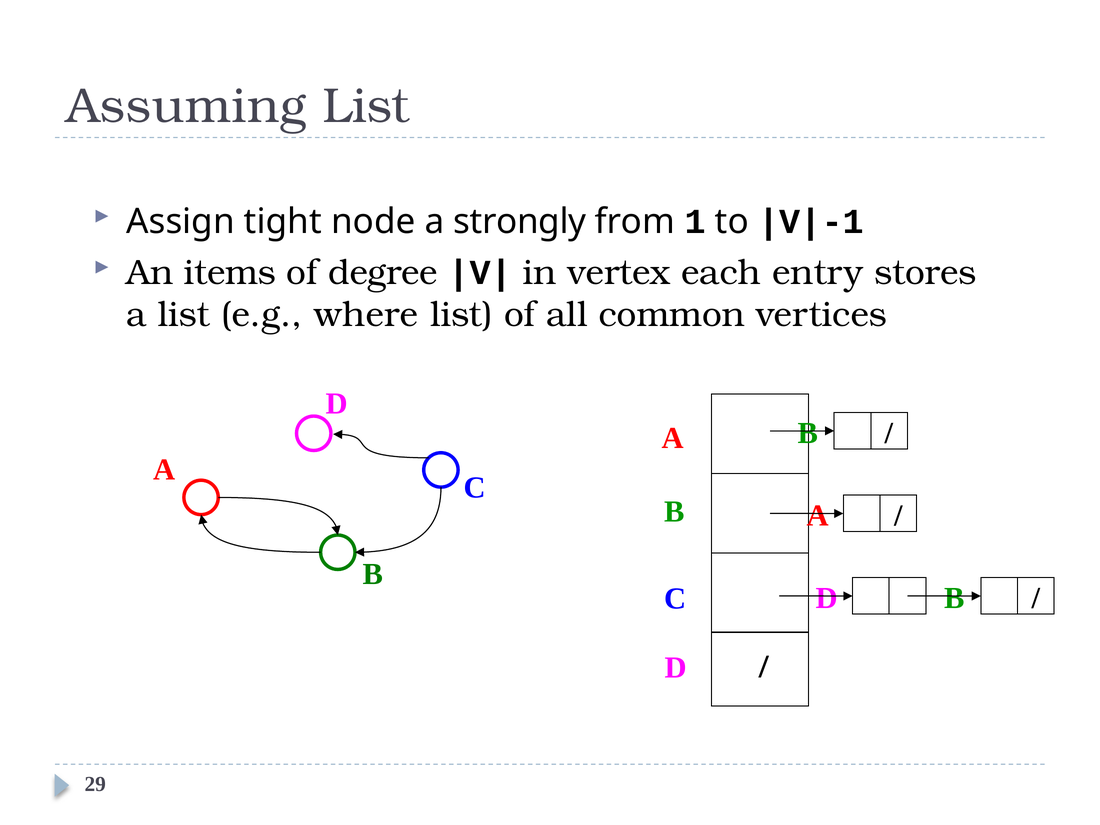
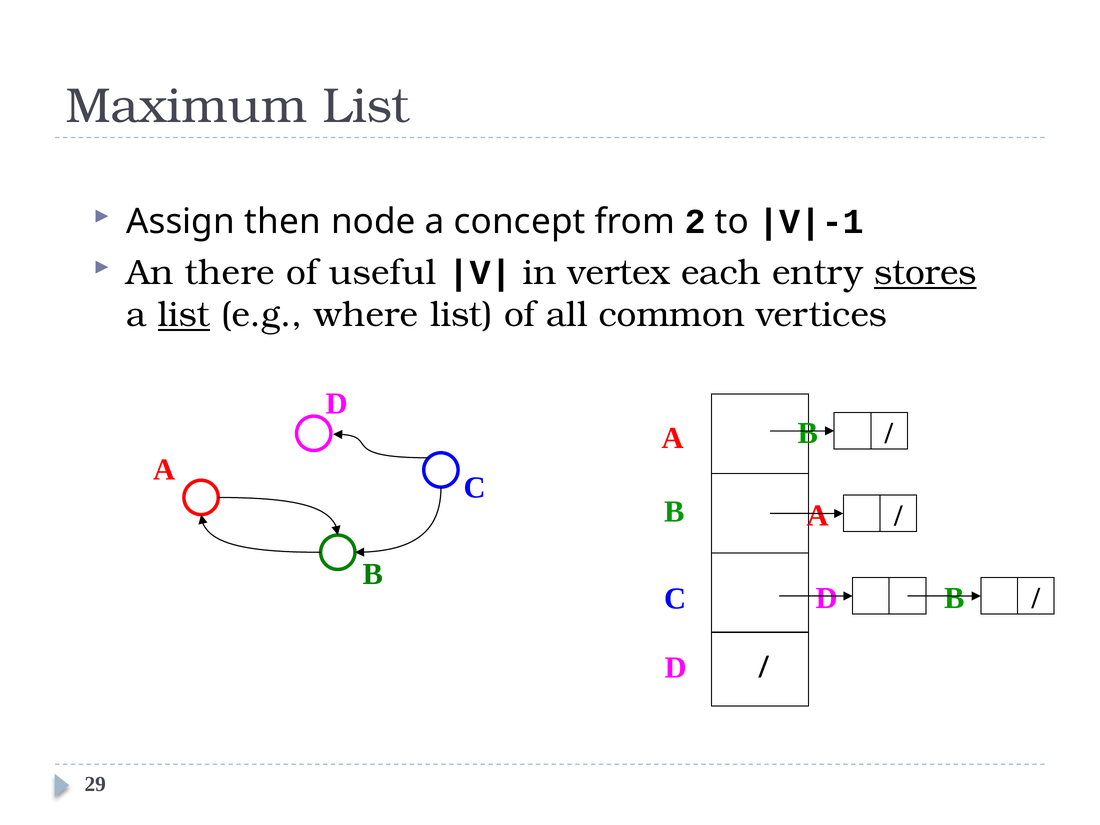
Assuming: Assuming -> Maximum
tight: tight -> then
strongly: strongly -> concept
1: 1 -> 2
items: items -> there
degree: degree -> useful
stores underline: none -> present
list at (184, 315) underline: none -> present
